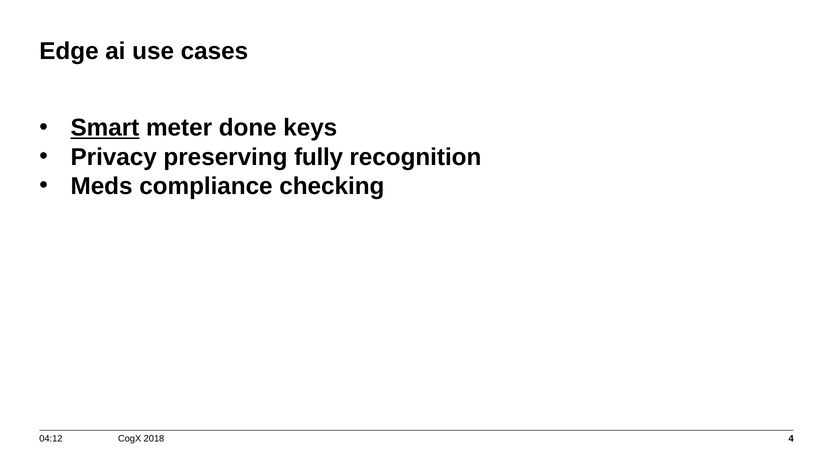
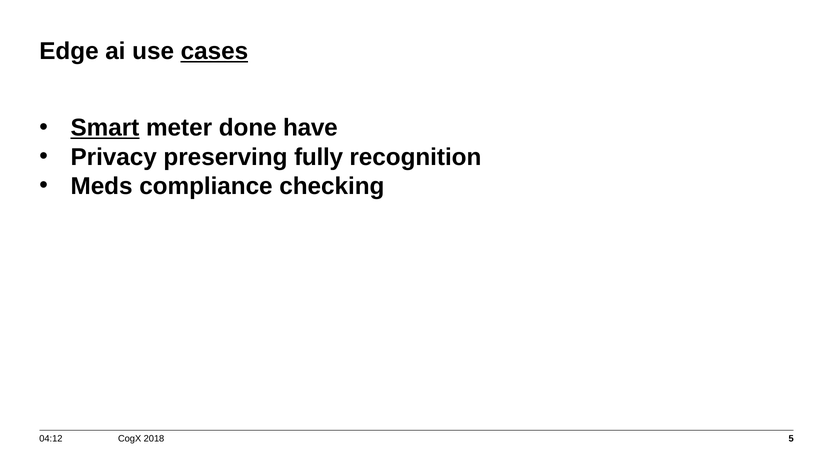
cases underline: none -> present
keys: keys -> have
4: 4 -> 5
